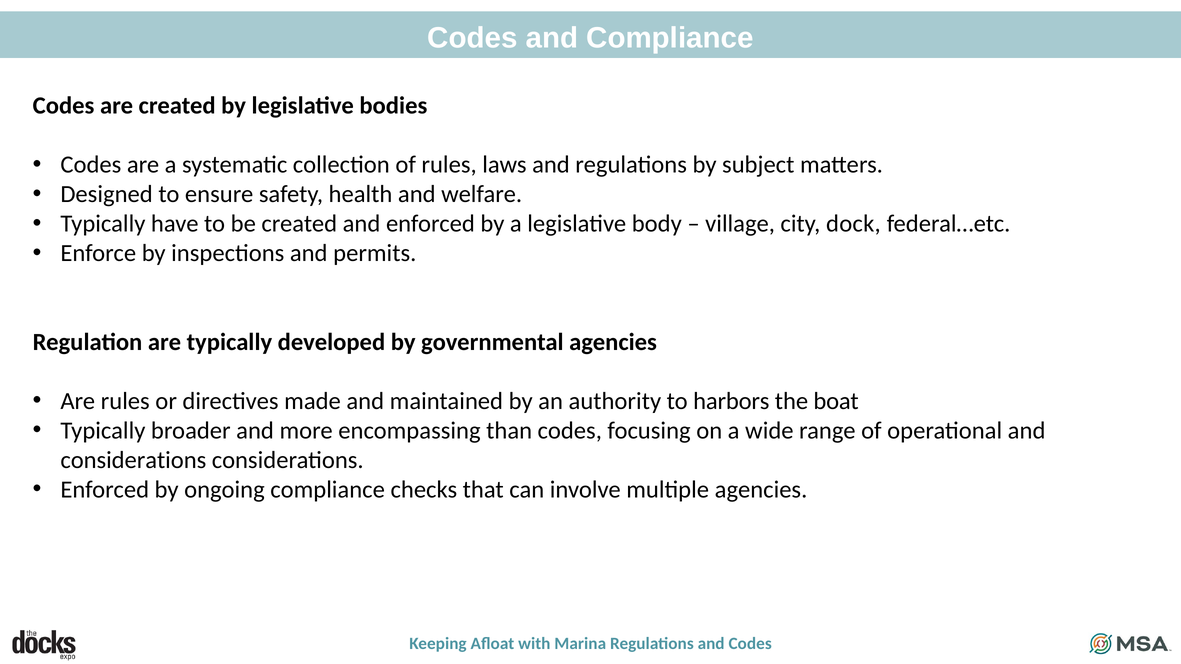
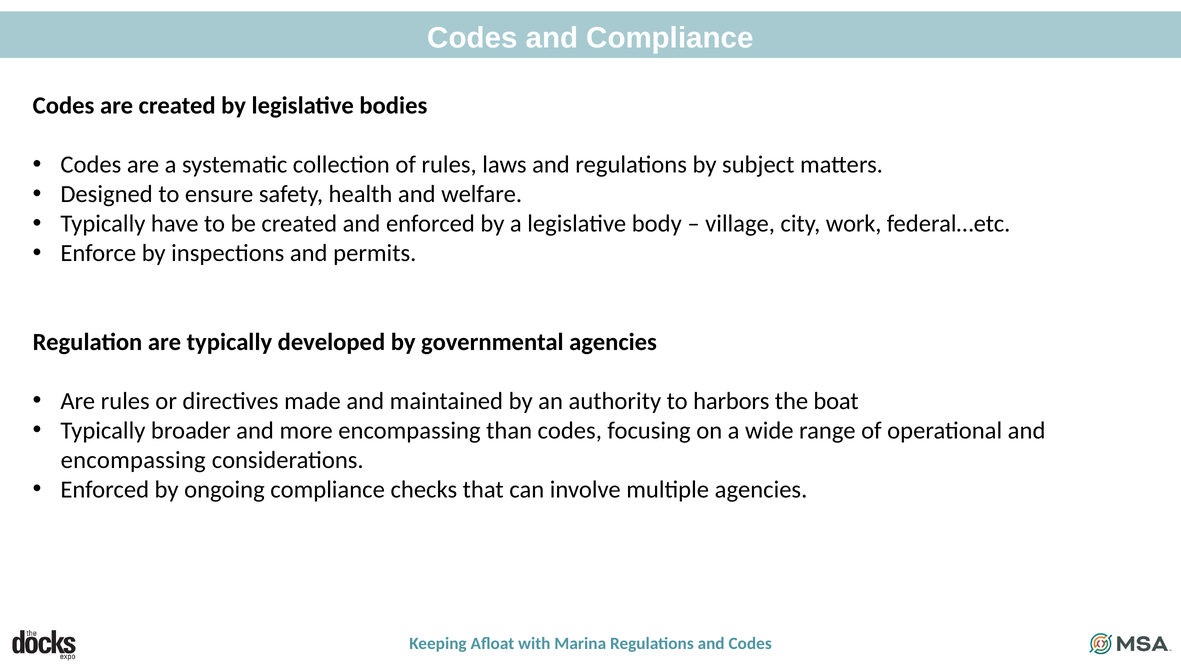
dock: dock -> work
considerations at (133, 460): considerations -> encompassing
